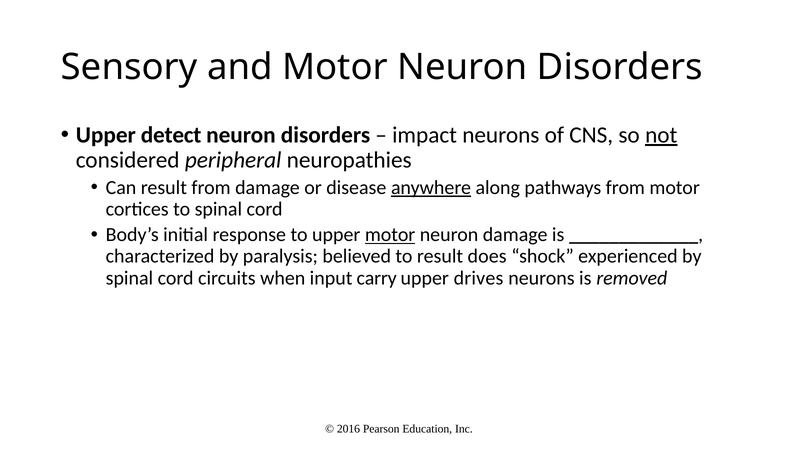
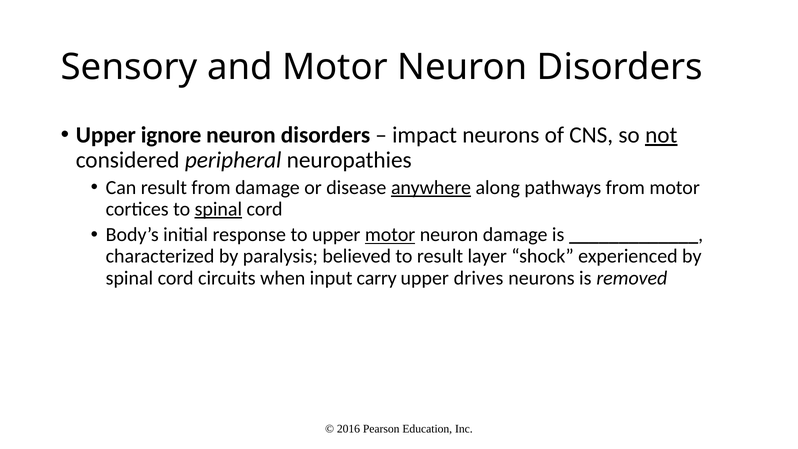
detect: detect -> ignore
spinal at (218, 209) underline: none -> present
does: does -> layer
